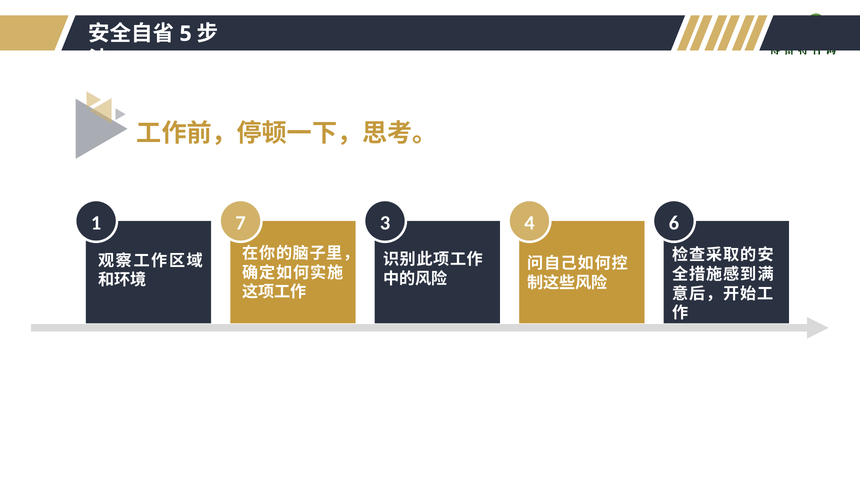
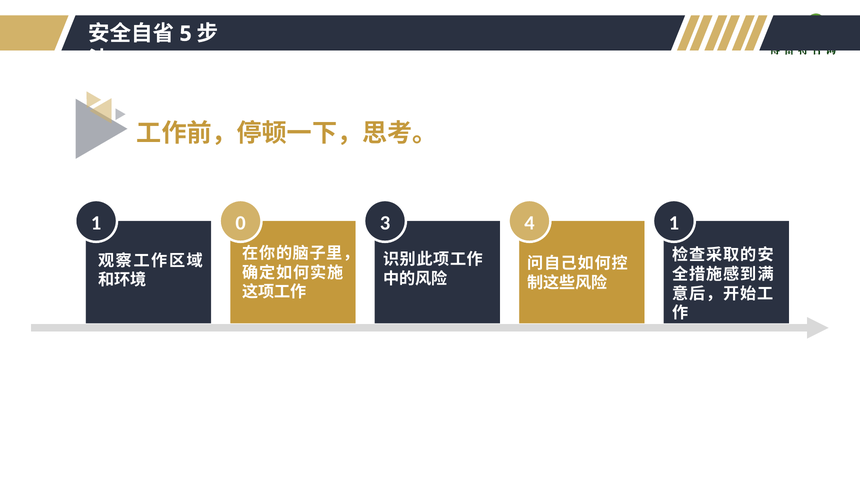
7: 7 -> 0
4 6: 6 -> 1
